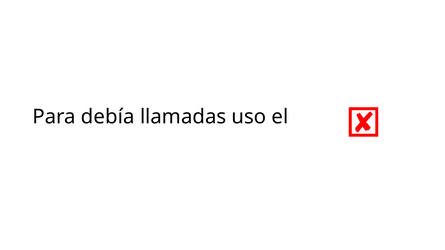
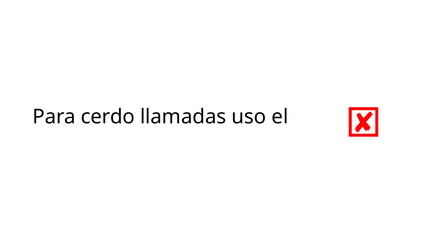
debía: debía -> cerdo
